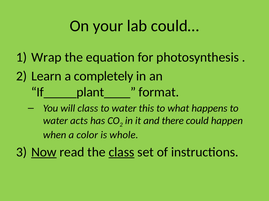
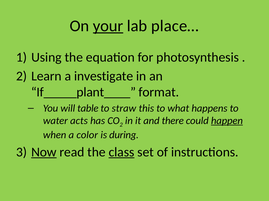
your underline: none -> present
could…: could… -> place…
Wrap: Wrap -> Using
completely: completely -> investigate
will class: class -> table
water at (124, 109): water -> straw
happen underline: none -> present
whole: whole -> during
